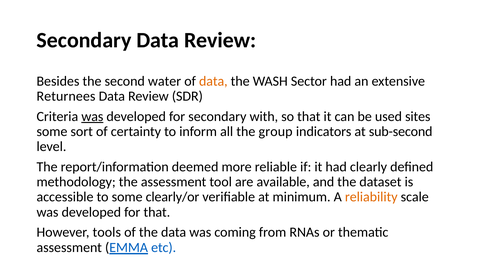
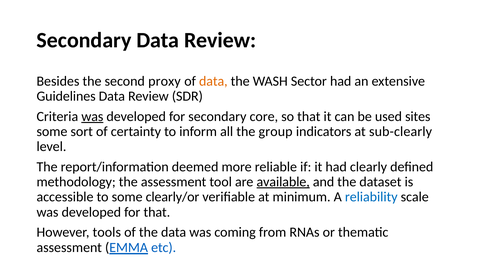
water: water -> proxy
Returnees: Returnees -> Guidelines
with: with -> core
sub-second: sub-second -> sub-clearly
available underline: none -> present
reliability colour: orange -> blue
